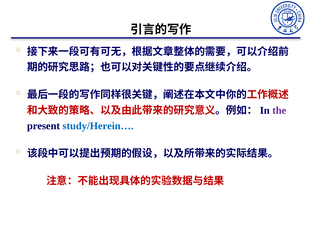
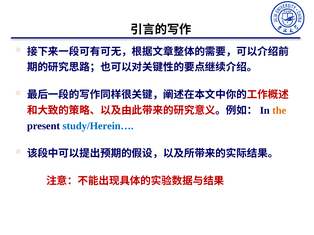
the colour: purple -> orange
